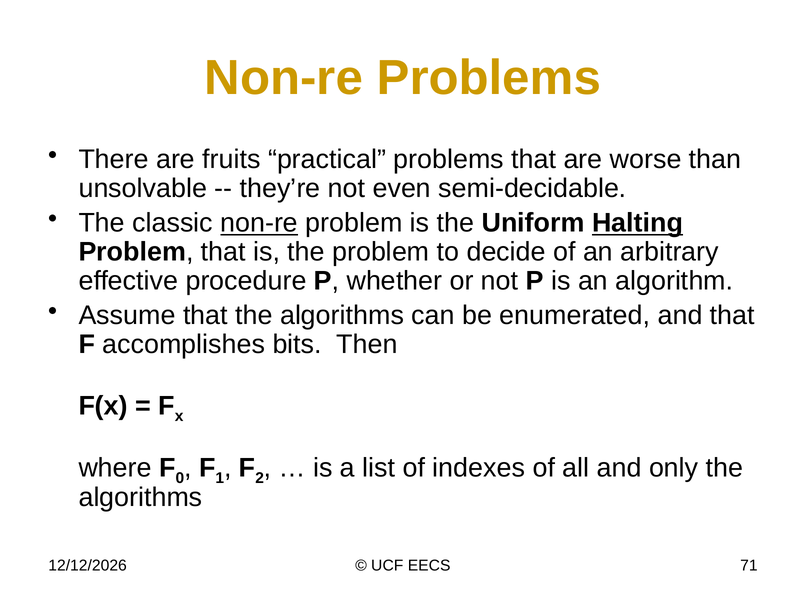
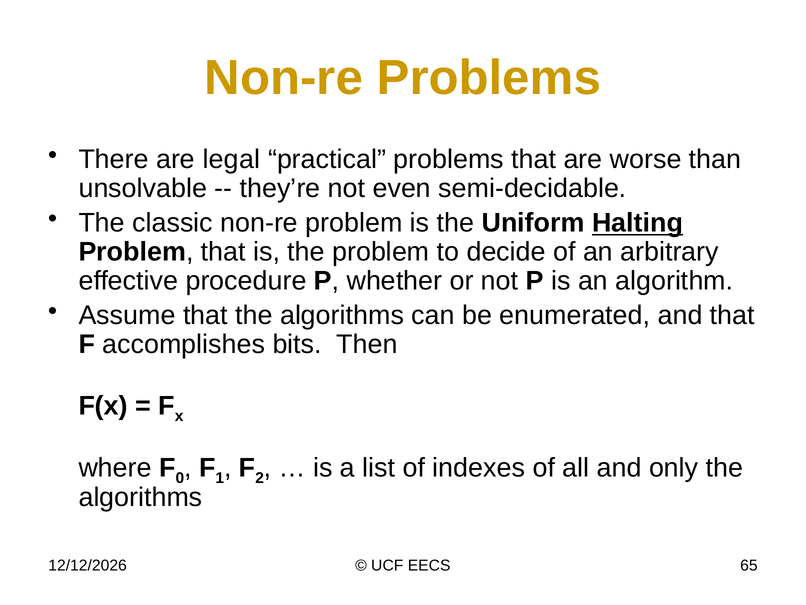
fruits: fruits -> legal
non-re at (259, 223) underline: present -> none
71: 71 -> 65
